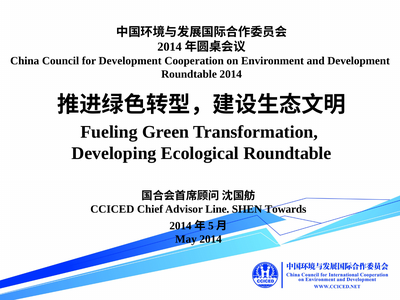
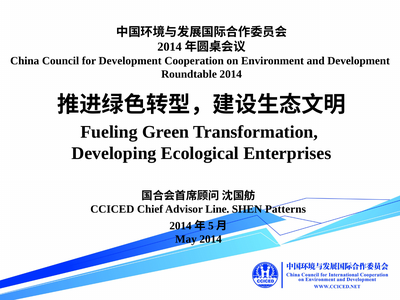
Ecological Roundtable: Roundtable -> Enterprises
Towards: Towards -> Patterns
